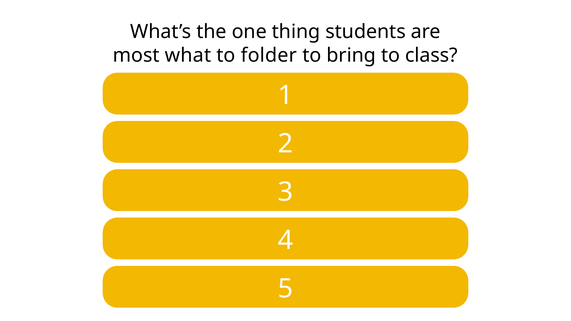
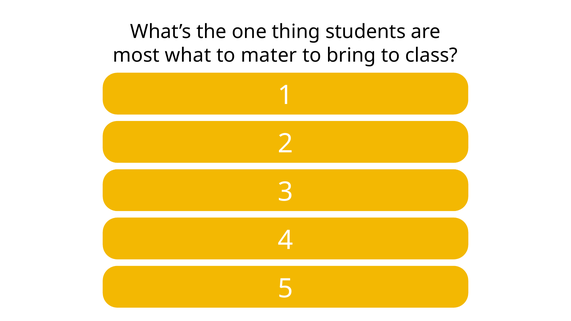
folder: folder -> mater
